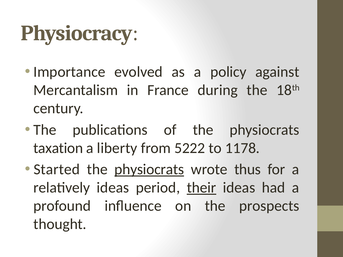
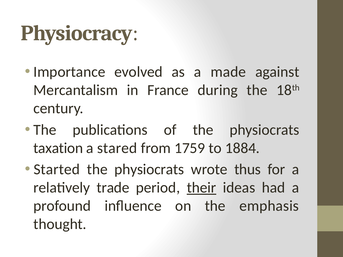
policy: policy -> made
liberty: liberty -> stared
5222: 5222 -> 1759
1178: 1178 -> 1884
physiocrats at (149, 170) underline: present -> none
relatively ideas: ideas -> trade
prospects: prospects -> emphasis
